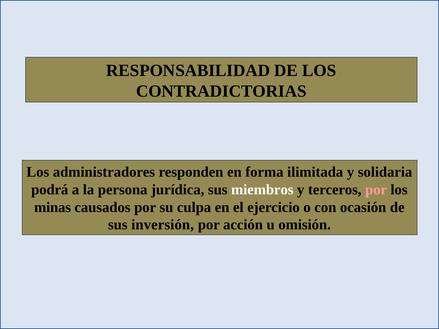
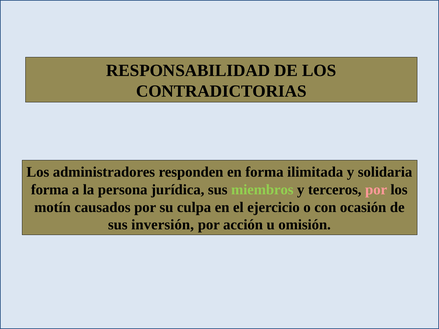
podrá at (50, 190): podrá -> forma
miembros colour: white -> light green
minas: minas -> motín
